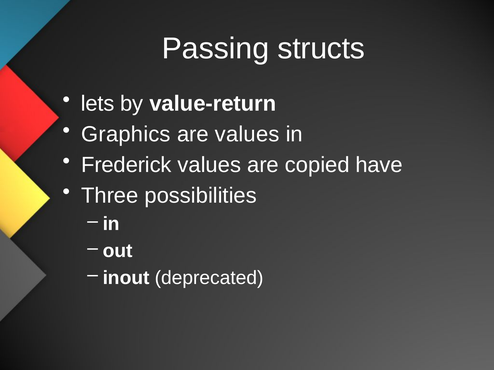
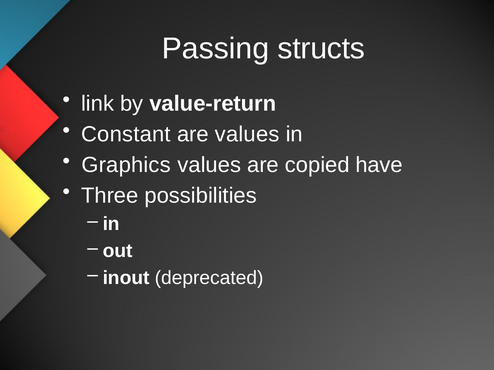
lets: lets -> link
Graphics: Graphics -> Constant
Frederick: Frederick -> Graphics
